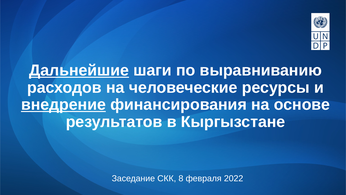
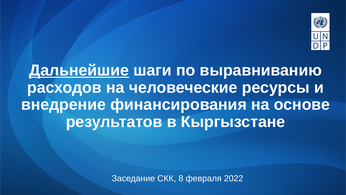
внедрение underline: present -> none
